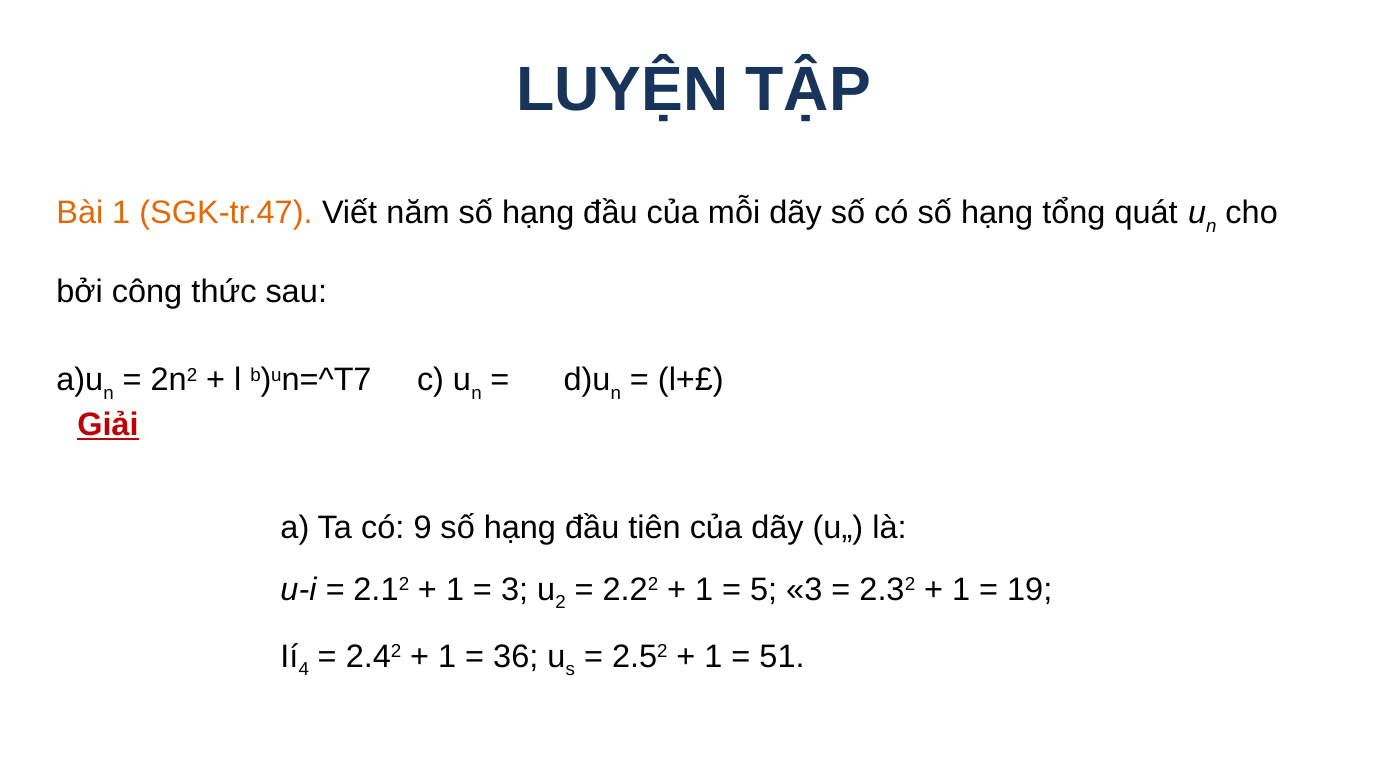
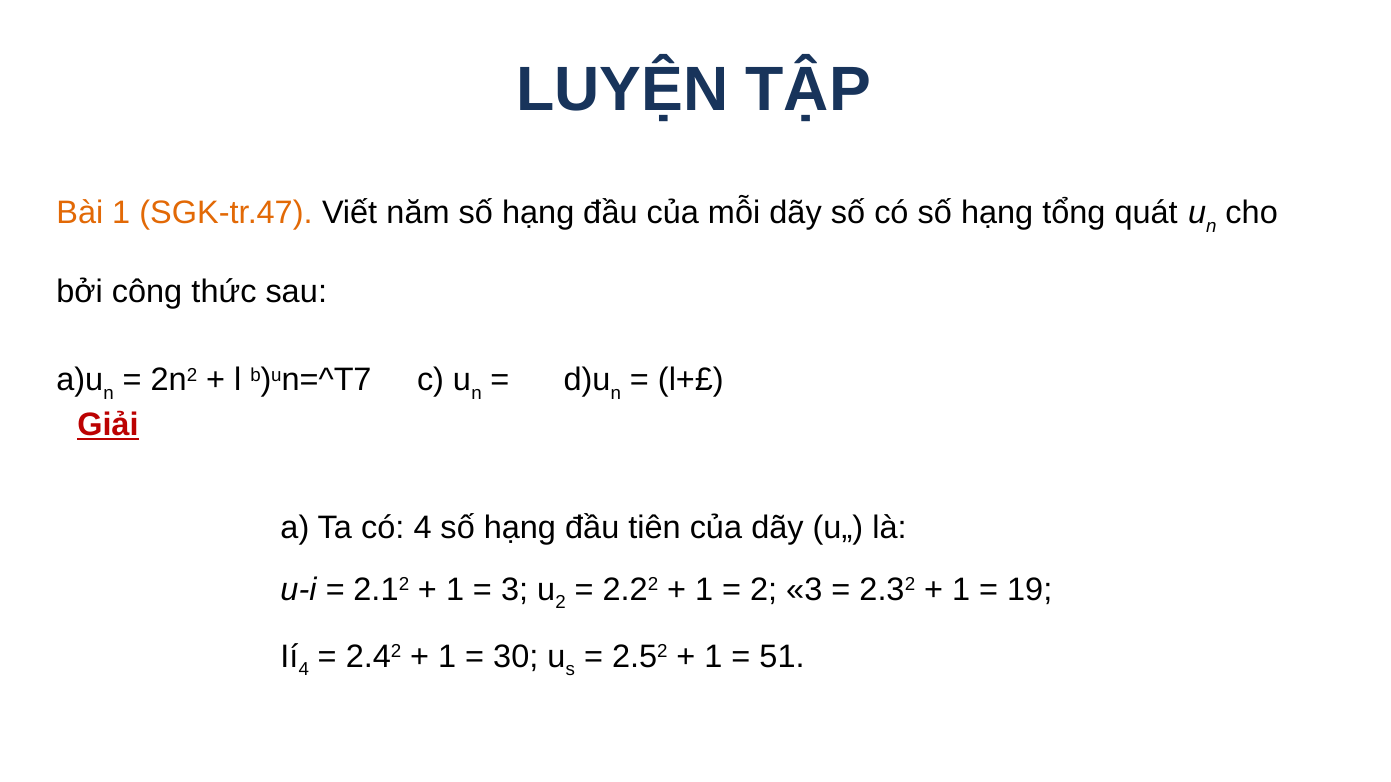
có 9: 9 -> 4
5 at (764, 590): 5 -> 2
36: 36 -> 30
